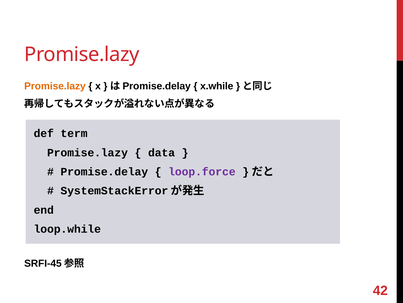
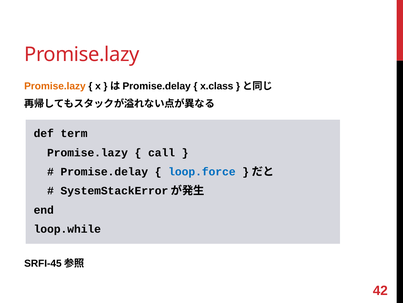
x.while: x.while -> x.class
data: data -> call
loop.force colour: purple -> blue
